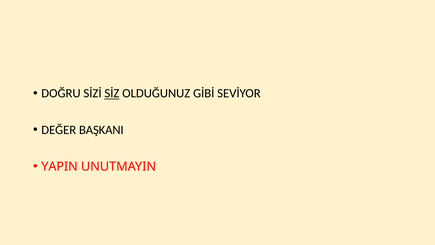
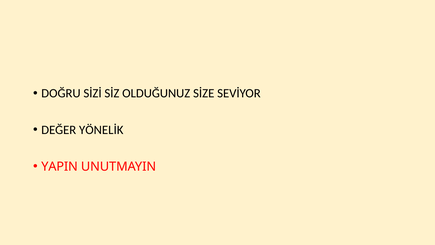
SİZ underline: present -> none
GİBİ: GİBİ -> SİZE
BAŞKANI: BAŞKANI -> YÖNELİK
